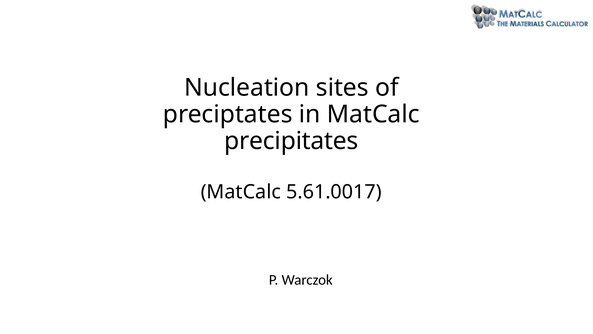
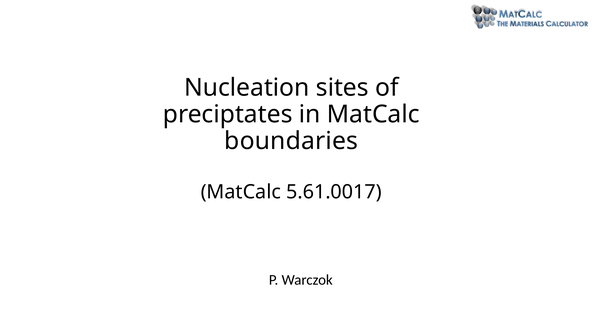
precipitates: precipitates -> boundaries
